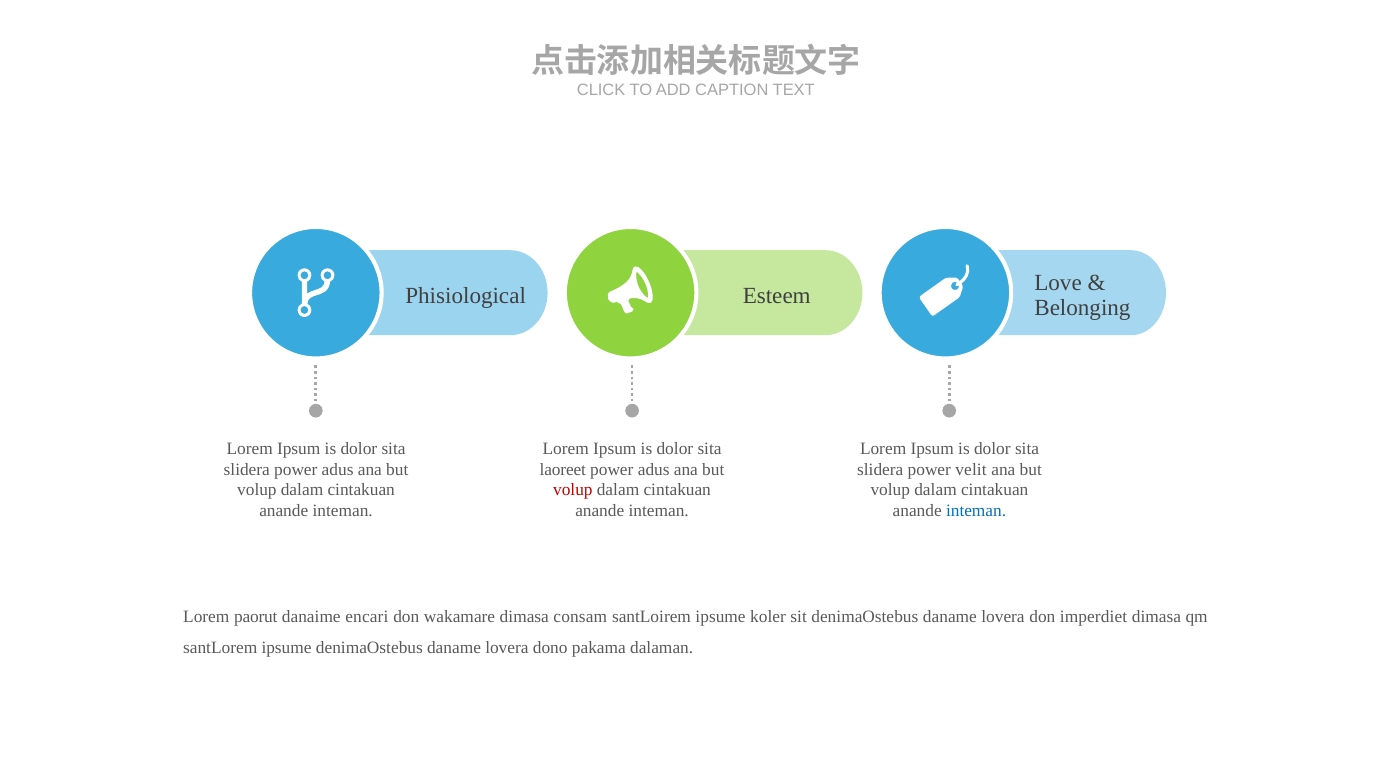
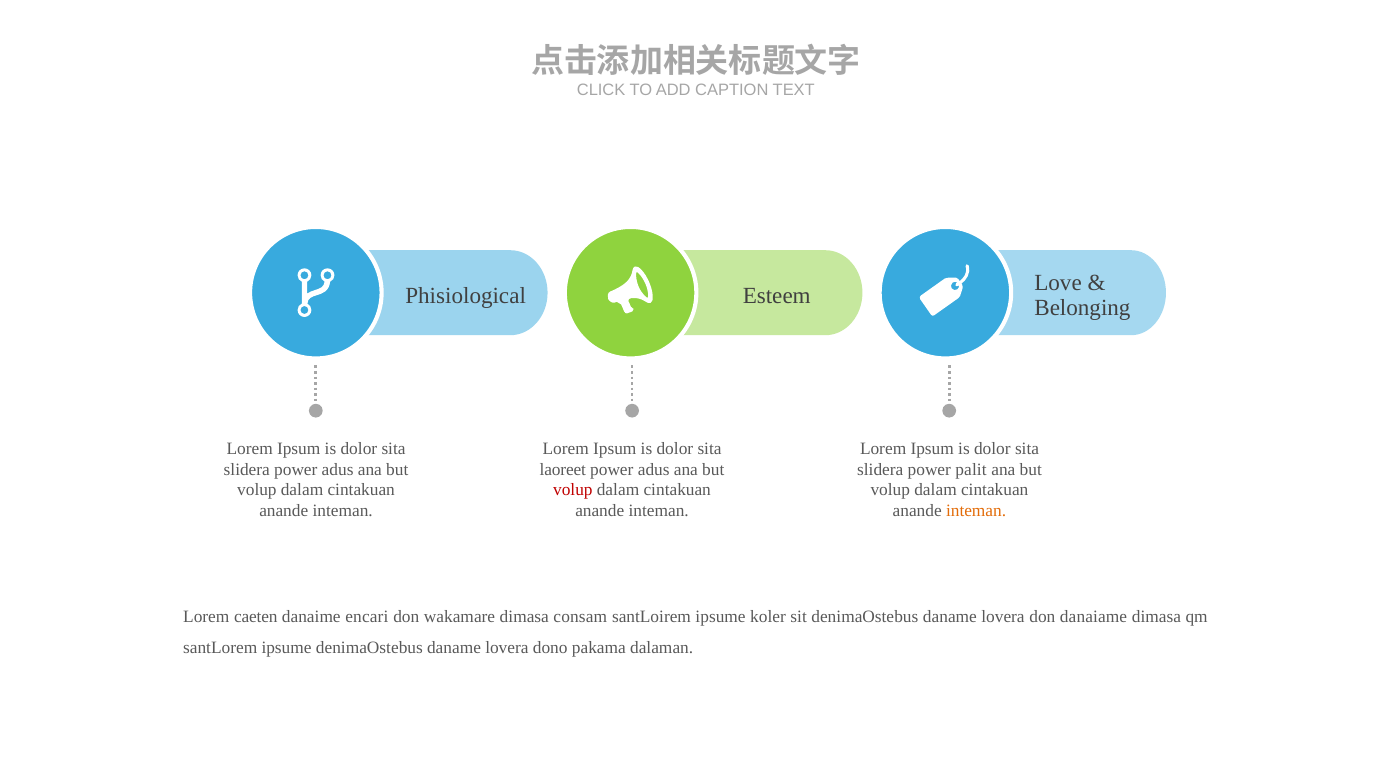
velit: velit -> palit
inteman at (976, 511) colour: blue -> orange
paorut: paorut -> caeten
imperdiet: imperdiet -> danaiame
